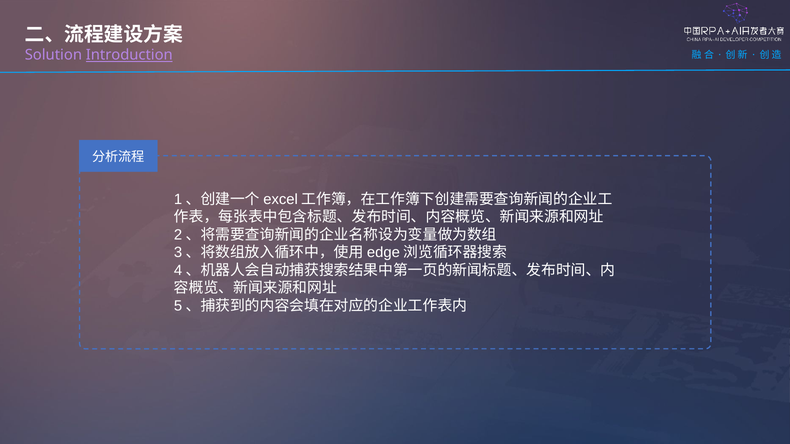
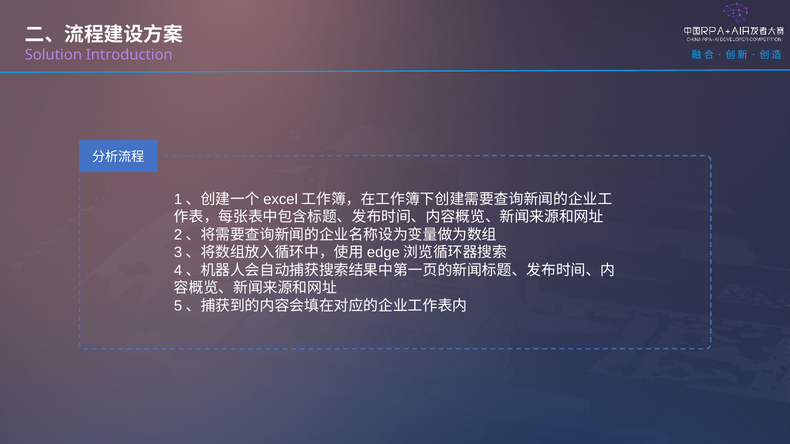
Introduction underline: present -> none
